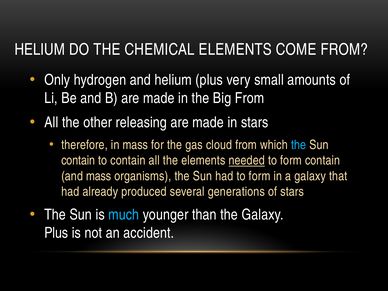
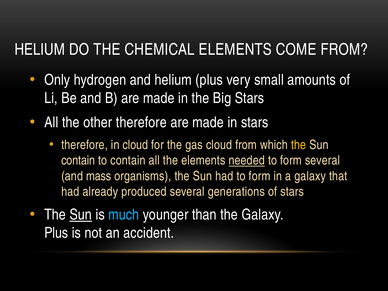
Big From: From -> Stars
other releasing: releasing -> therefore
in mass: mass -> cloud
the at (299, 145) colour: light blue -> yellow
form contain: contain -> several
Sun at (81, 215) underline: none -> present
